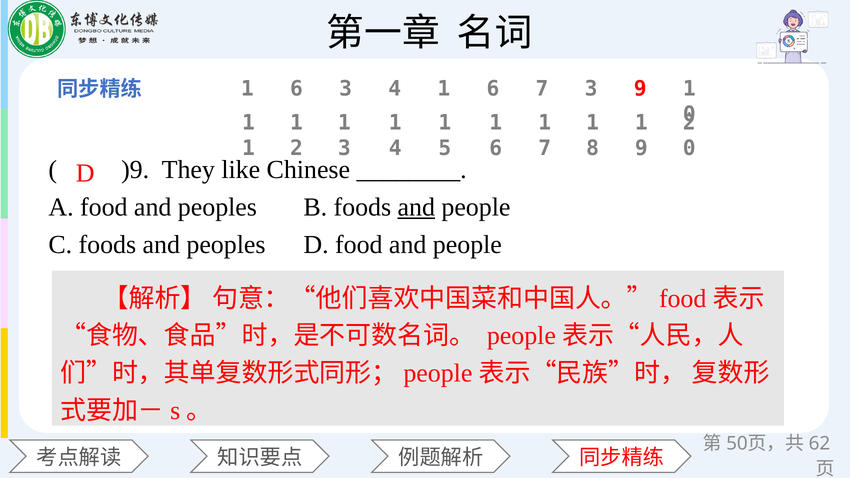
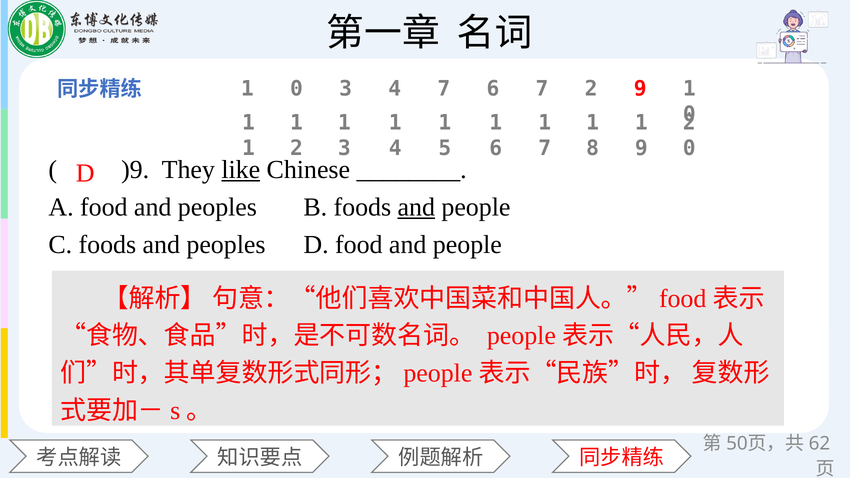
6 at (296, 89): 6 -> 0
3 4 1: 1 -> 7
7 3: 3 -> 2
like underline: none -> present
